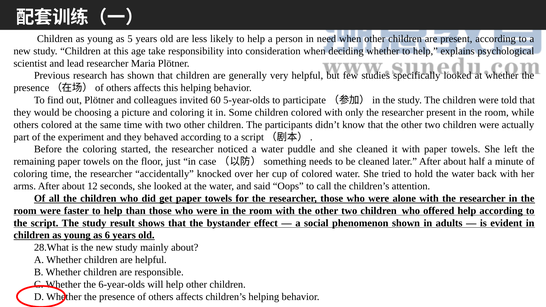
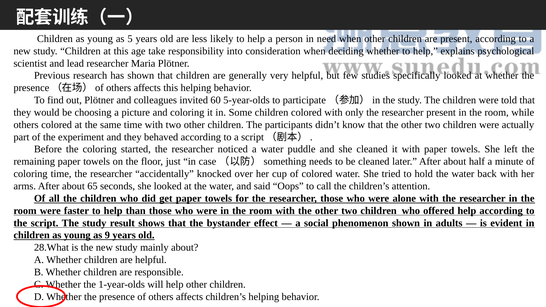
12: 12 -> 65
6: 6 -> 9
6-year-olds: 6-year-olds -> 1-year-olds
